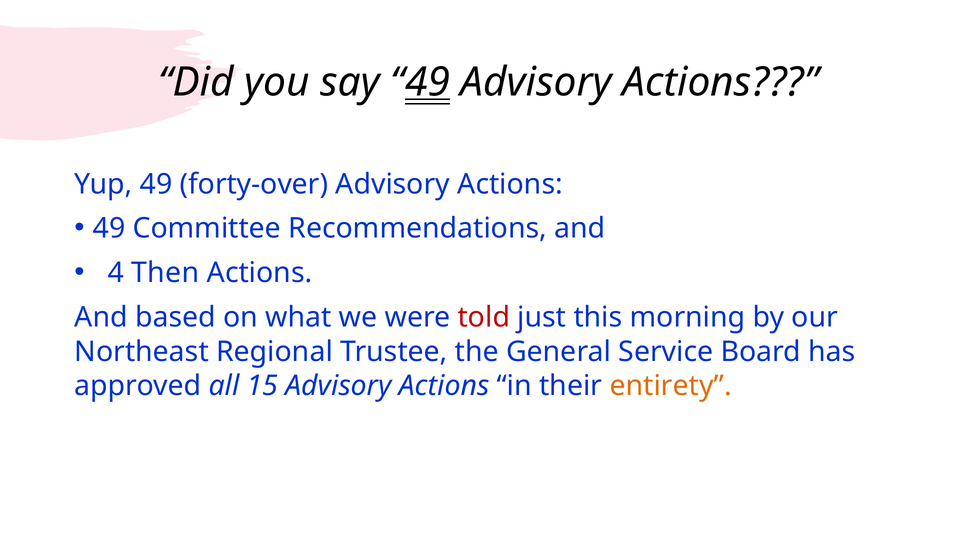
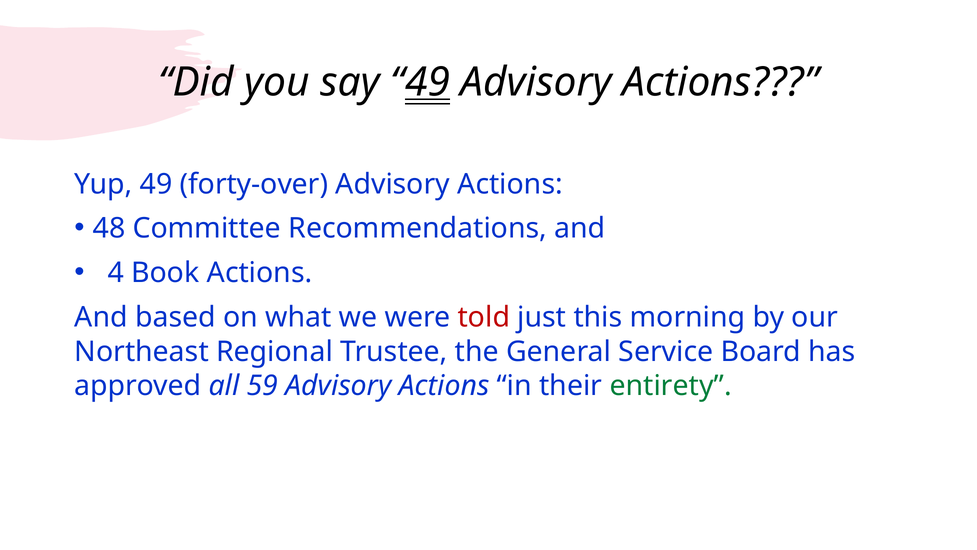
49 at (109, 228): 49 -> 48
Then: Then -> Book
15: 15 -> 59
entirety colour: orange -> green
